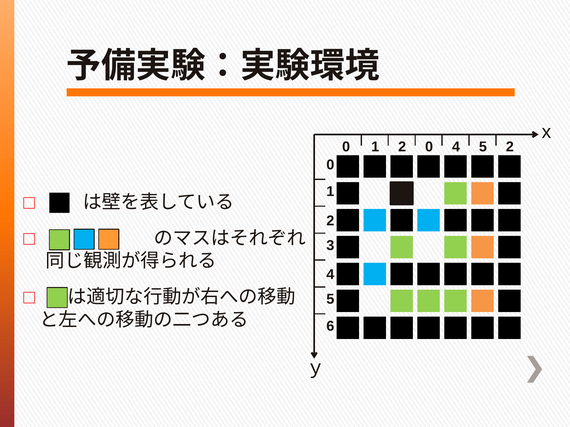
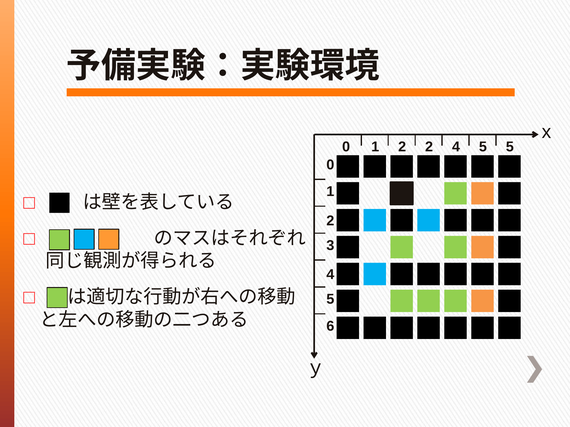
2 0: 0 -> 2
5 2: 2 -> 5
